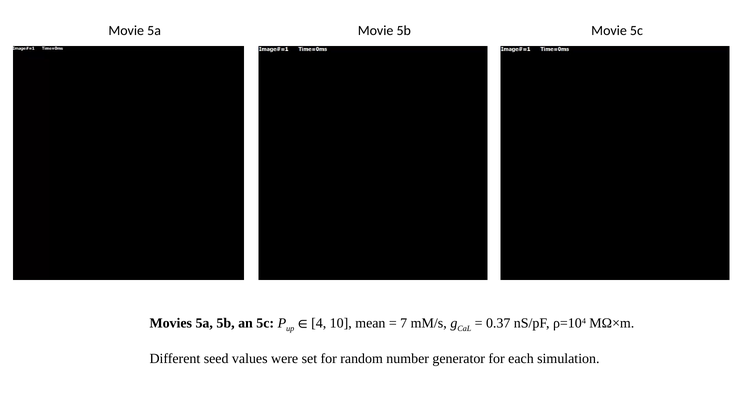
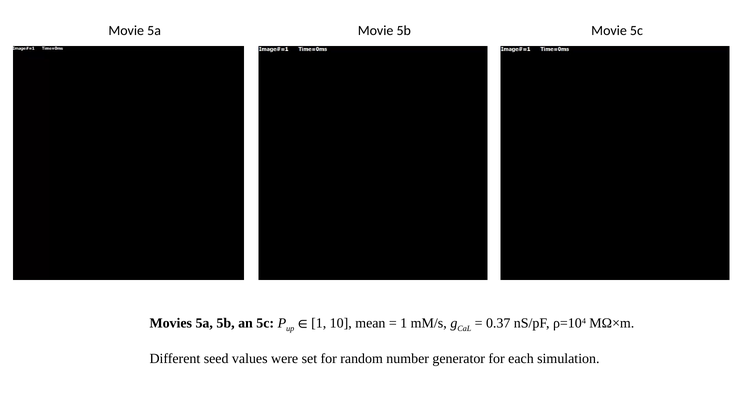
4 at (319, 324): 4 -> 1
7 at (404, 324): 7 -> 1
